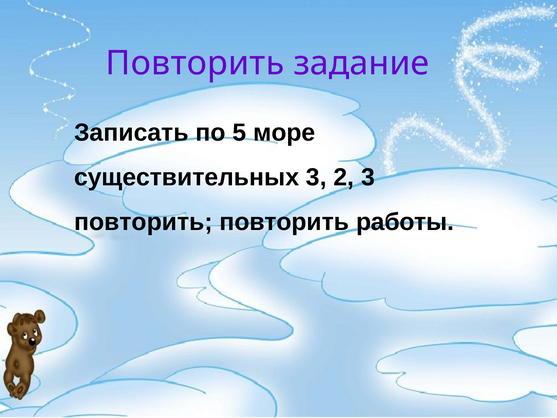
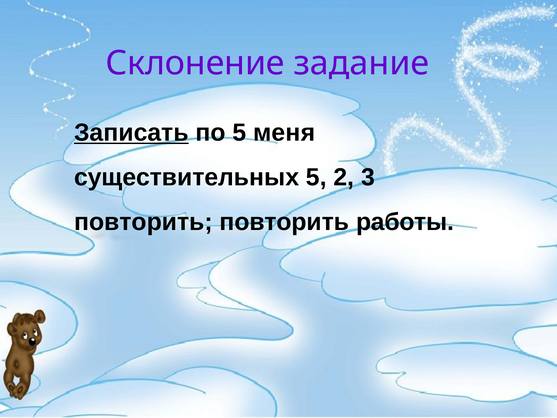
Повторить at (195, 63): Повторить -> Склонение
Записать underline: none -> present
море: море -> меня
существительных 3: 3 -> 5
